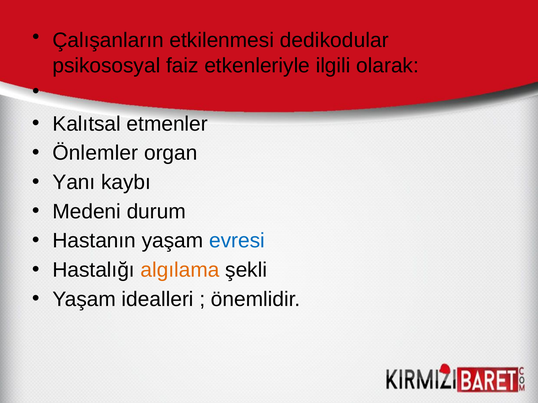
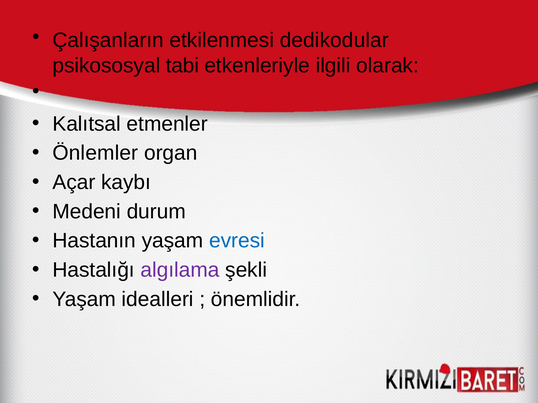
faiz: faiz -> tabi
Yanı: Yanı -> Açar
algılama colour: orange -> purple
